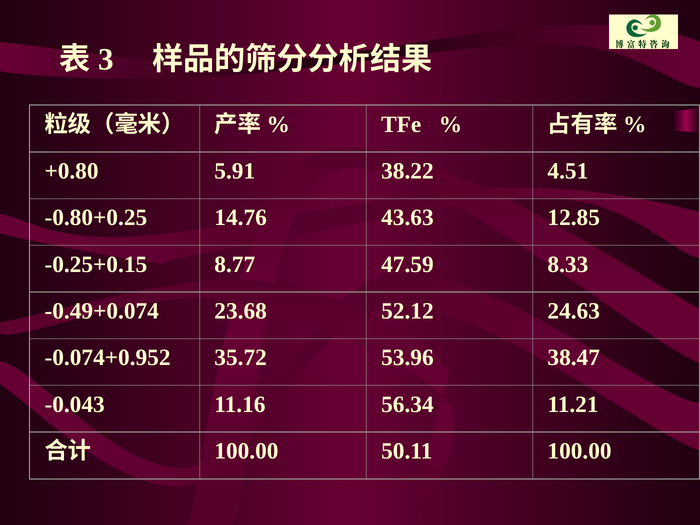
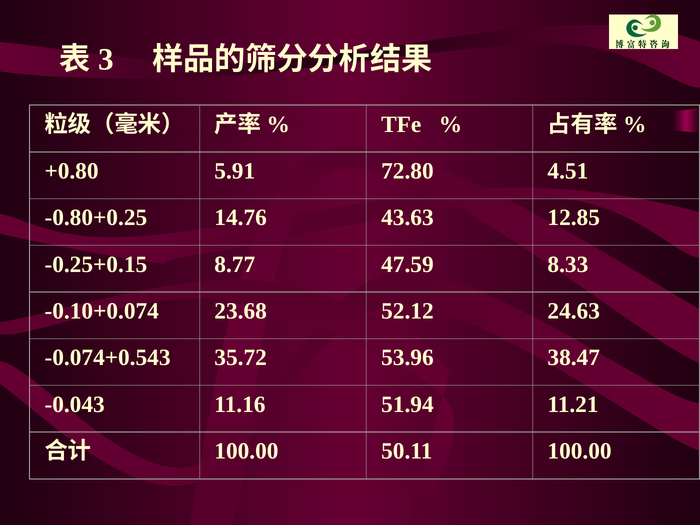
38.22: 38.22 -> 72.80
-0.49+0.074: -0.49+0.074 -> -0.10+0.074
-0.074+0.952: -0.074+0.952 -> -0.074+0.543
56.34: 56.34 -> 51.94
